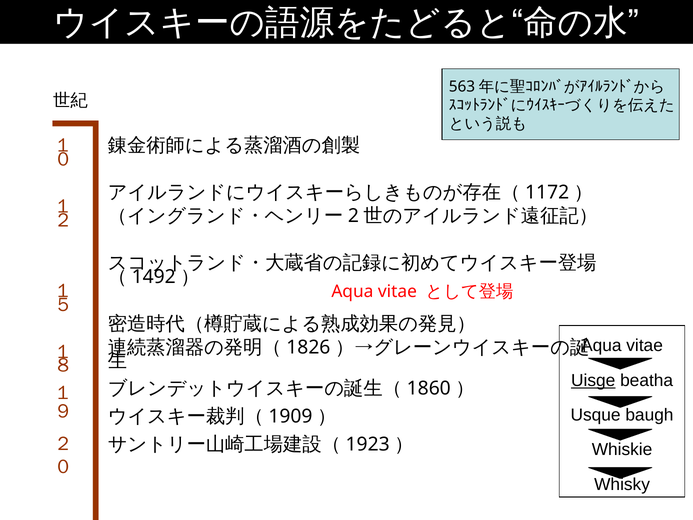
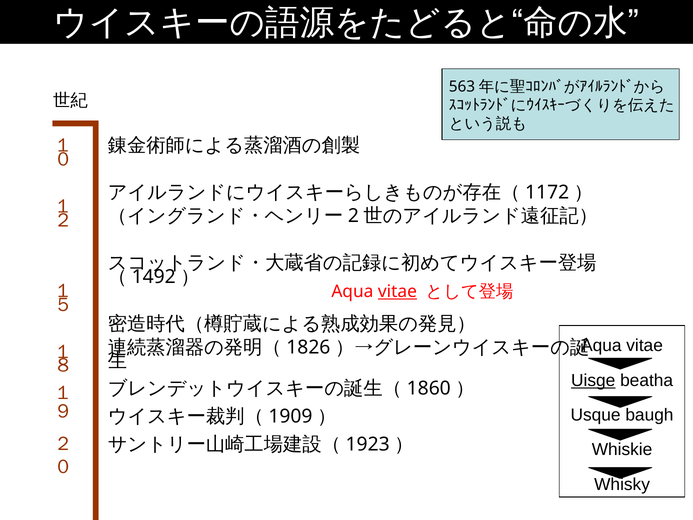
vitae at (397, 291) underline: none -> present
